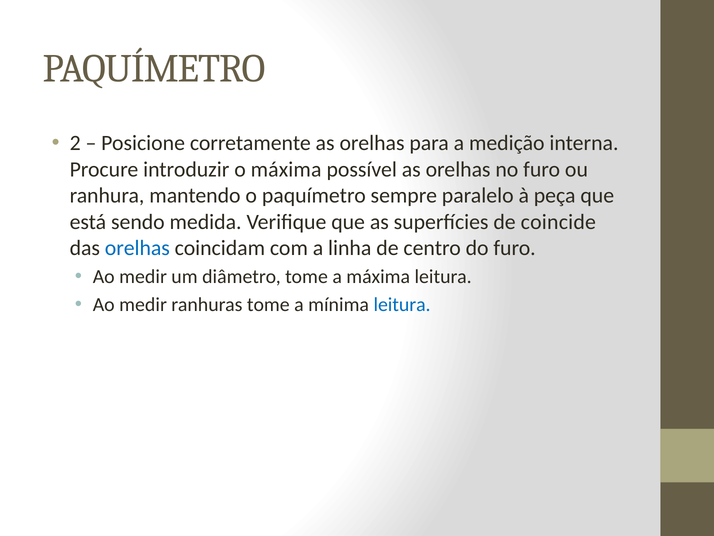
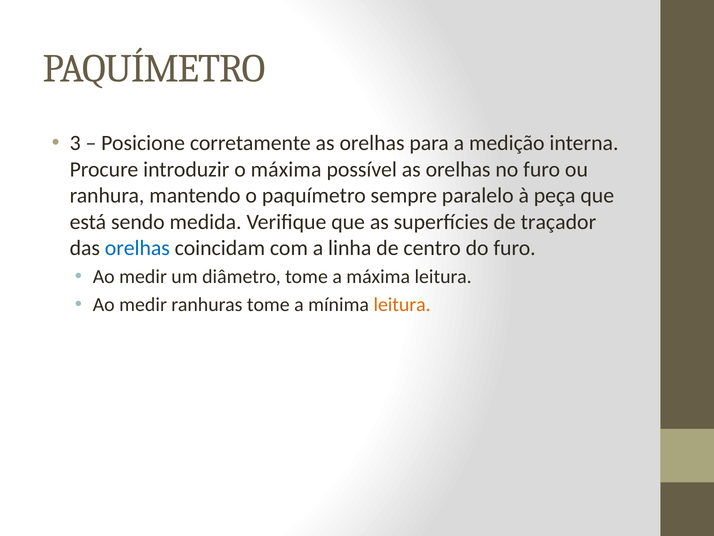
2: 2 -> 3
coincide: coincide -> traçador
leitura at (402, 304) colour: blue -> orange
